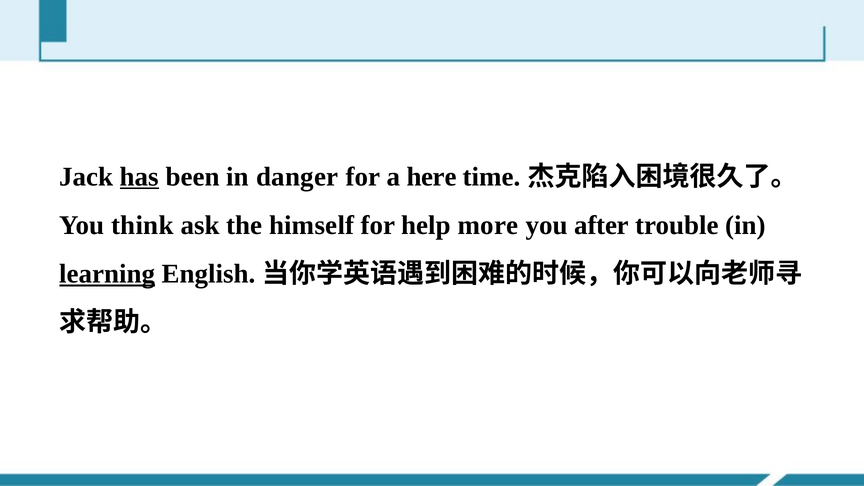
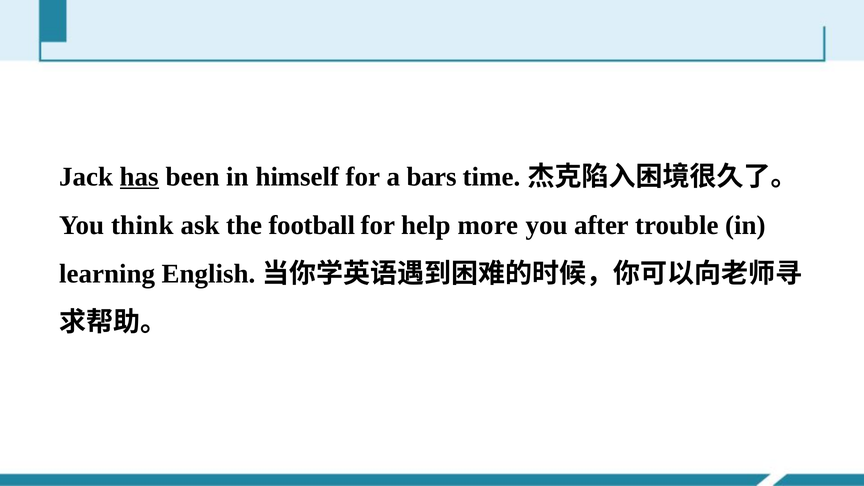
danger: danger -> himself
here: here -> bars
himself: himself -> football
learning underline: present -> none
